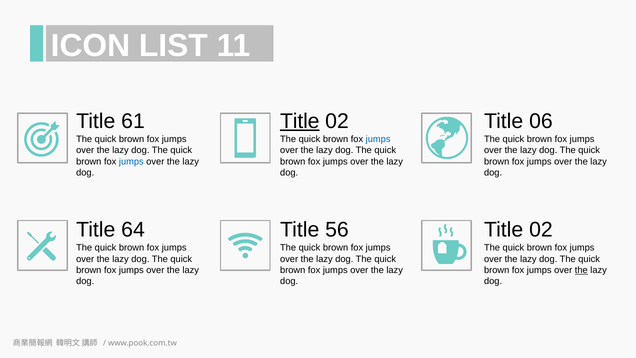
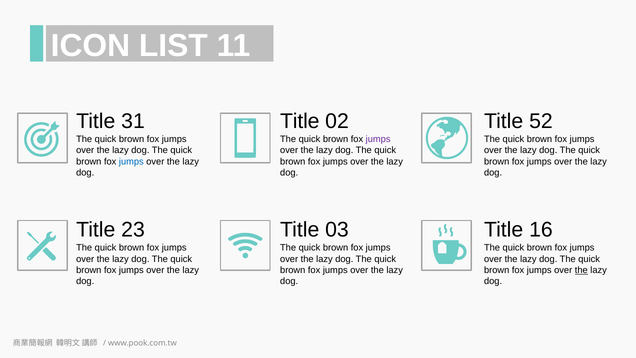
61: 61 -> 31
Title at (300, 121) underline: present -> none
06: 06 -> 52
jumps at (378, 139) colour: blue -> purple
64: 64 -> 23
56: 56 -> 03
02 at (541, 230): 02 -> 16
